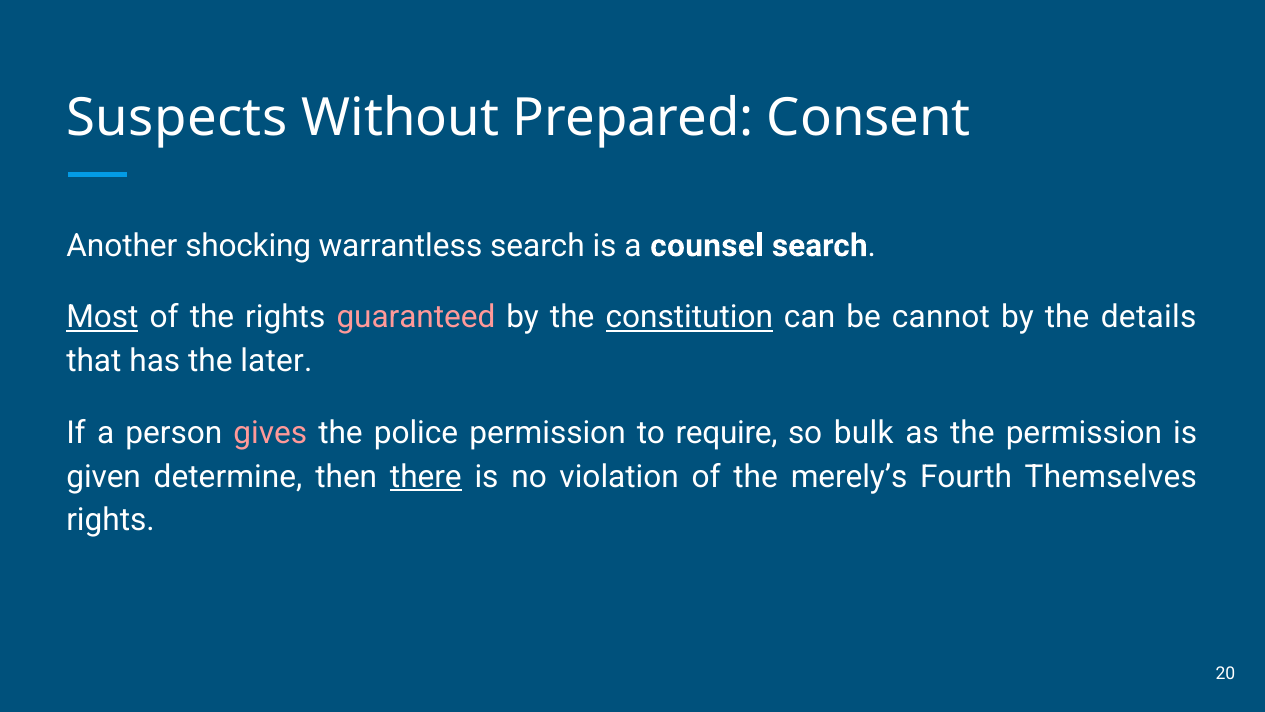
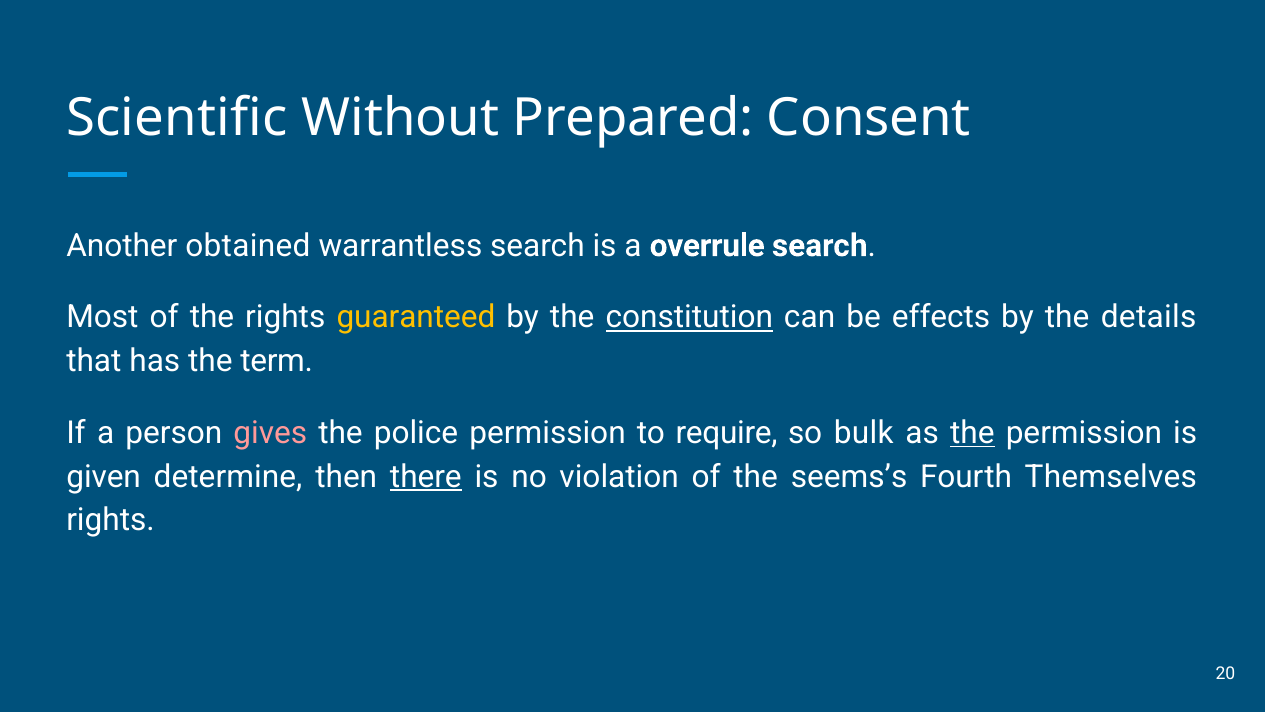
Suspects: Suspects -> Scientific
shocking: shocking -> obtained
counsel: counsel -> overrule
Most underline: present -> none
guaranteed colour: pink -> yellow
cannot: cannot -> effects
later: later -> term
the at (972, 433) underline: none -> present
merely’s: merely’s -> seems’s
